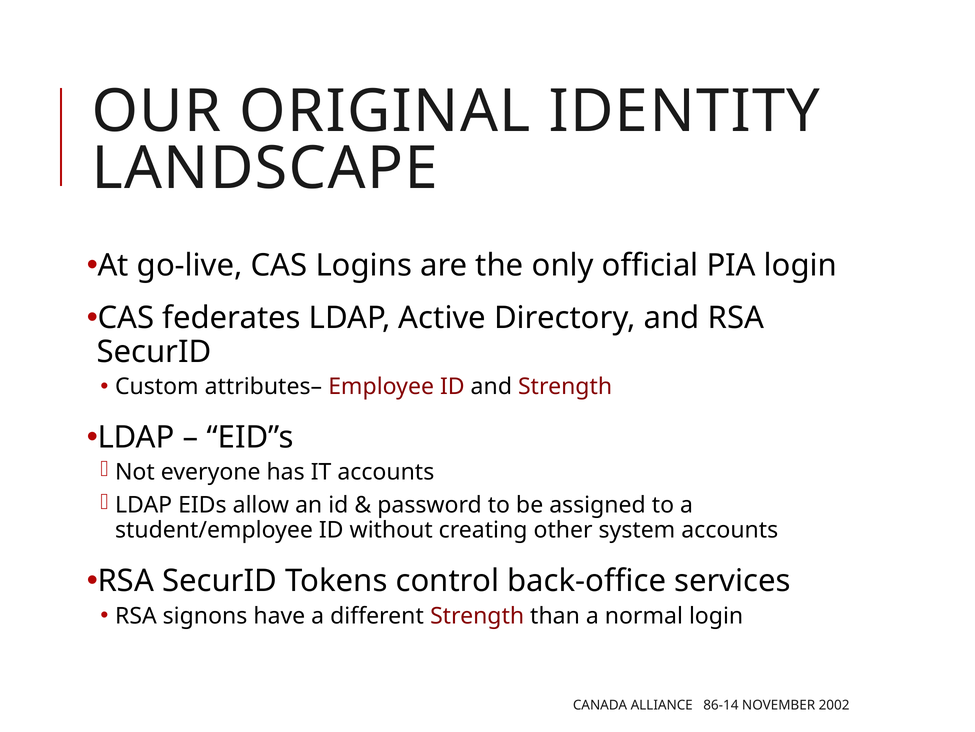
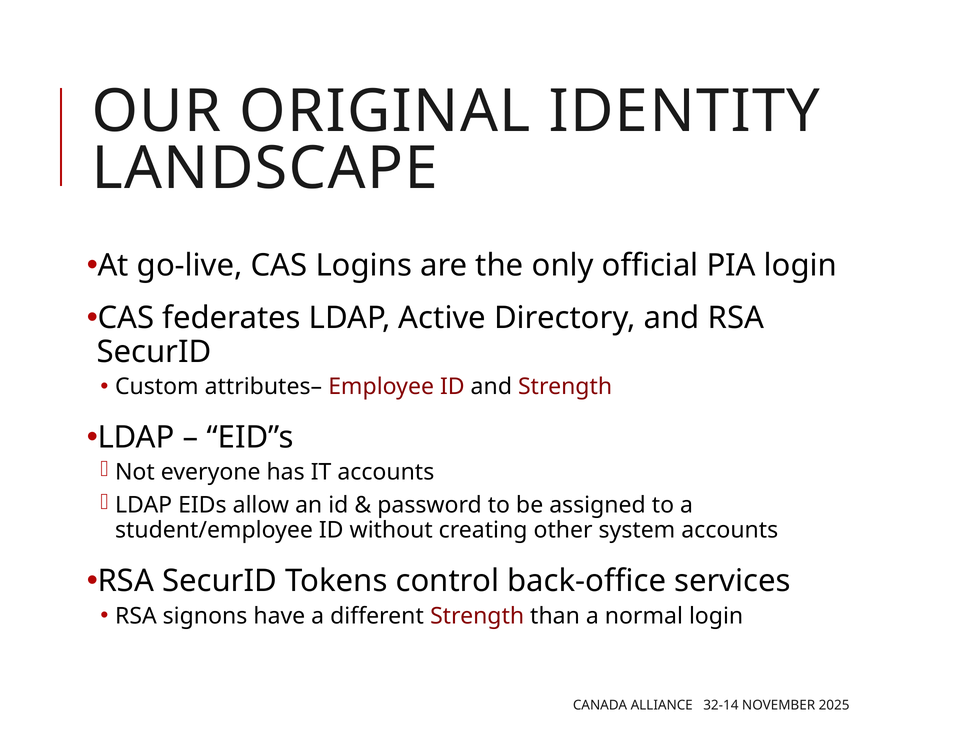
86-14: 86-14 -> 32-14
2002: 2002 -> 2025
